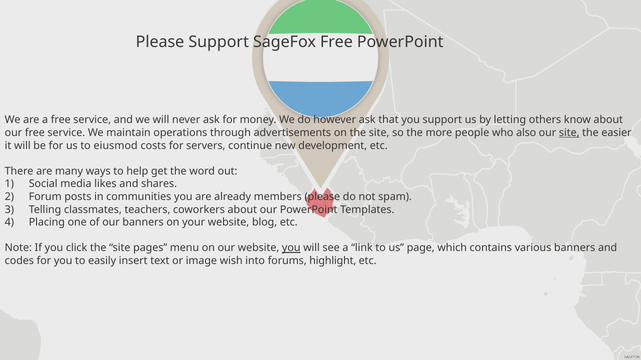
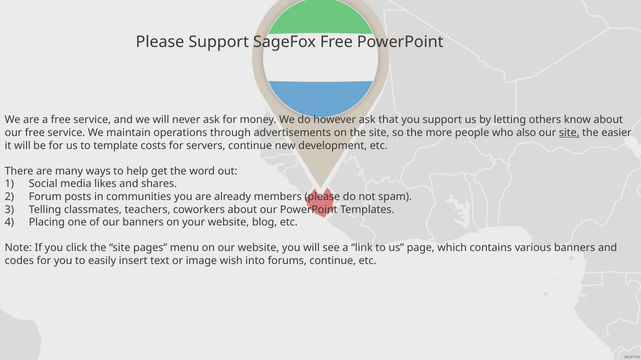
eiusmod: eiusmod -> template
you at (291, 248) underline: present -> none
forums highlight: highlight -> continue
